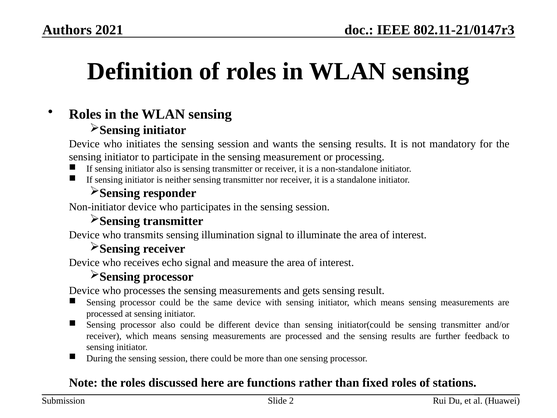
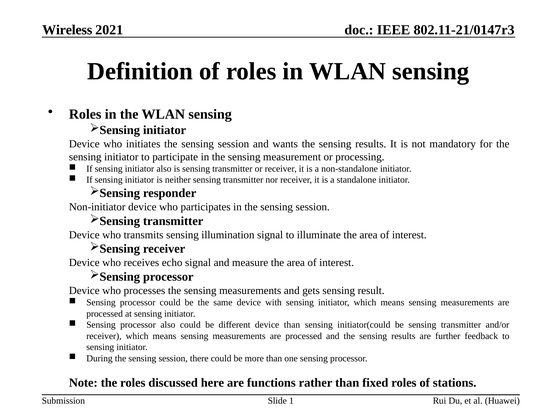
Authors: Authors -> Wireless
2: 2 -> 1
